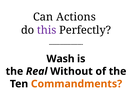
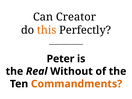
Actions: Actions -> Creator
this colour: purple -> orange
Wash: Wash -> Peter
